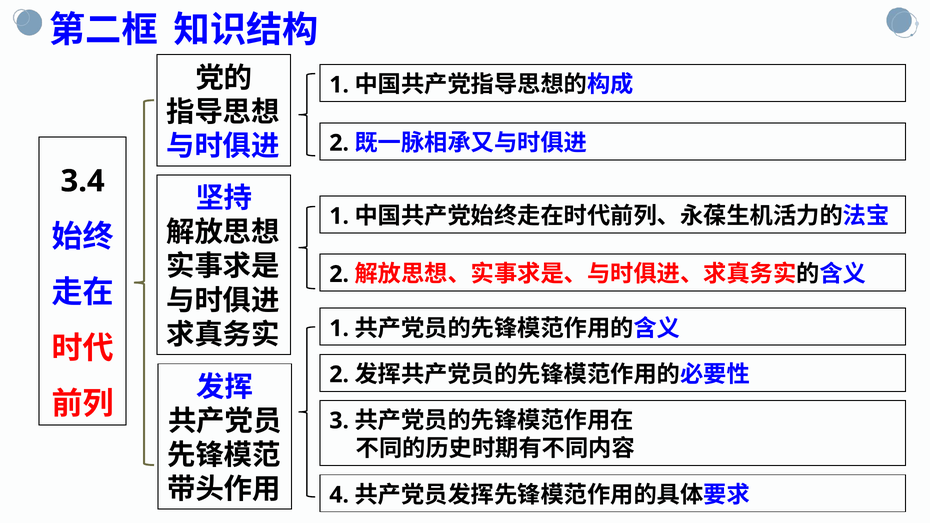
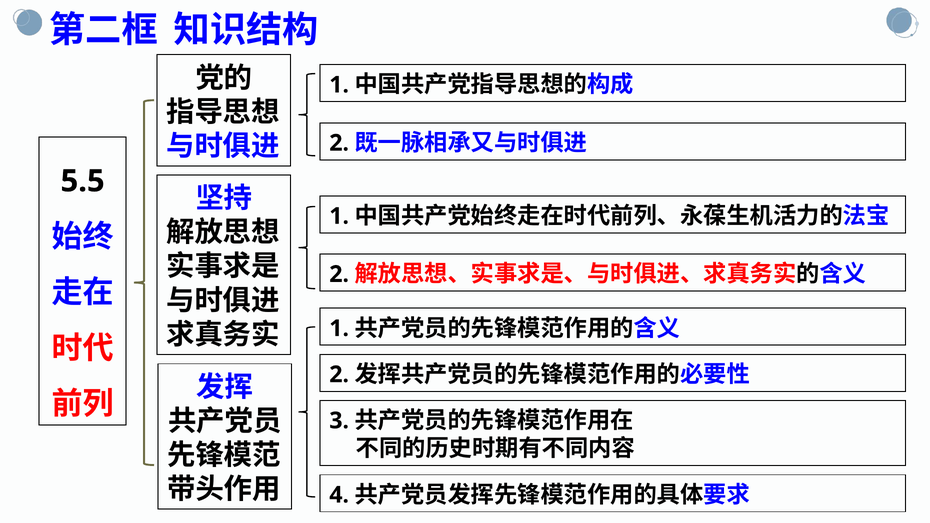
3.4: 3.4 -> 5.5
